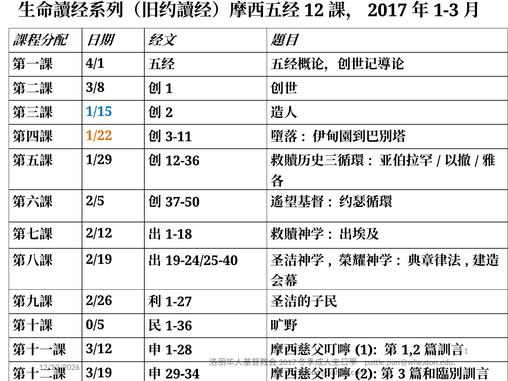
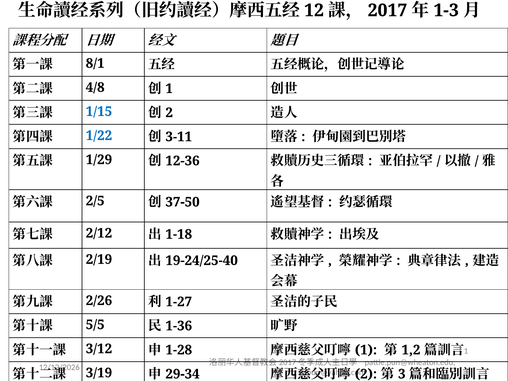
4/1: 4/1 -> 8/1
3/8: 3/8 -> 4/8
1/22 colour: orange -> blue
0/5: 0/5 -> 5/5
